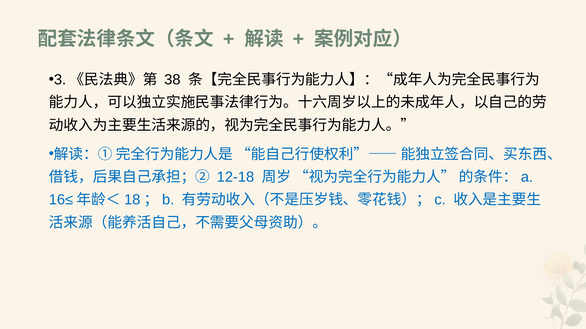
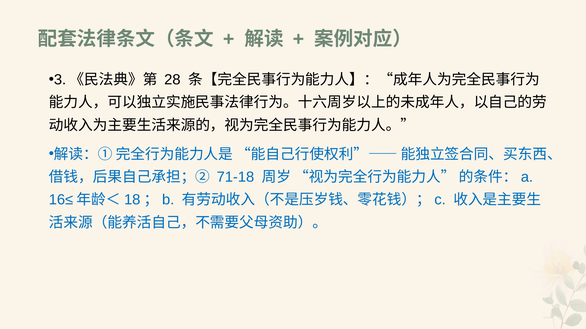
38: 38 -> 28
12-18: 12-18 -> 71-18
